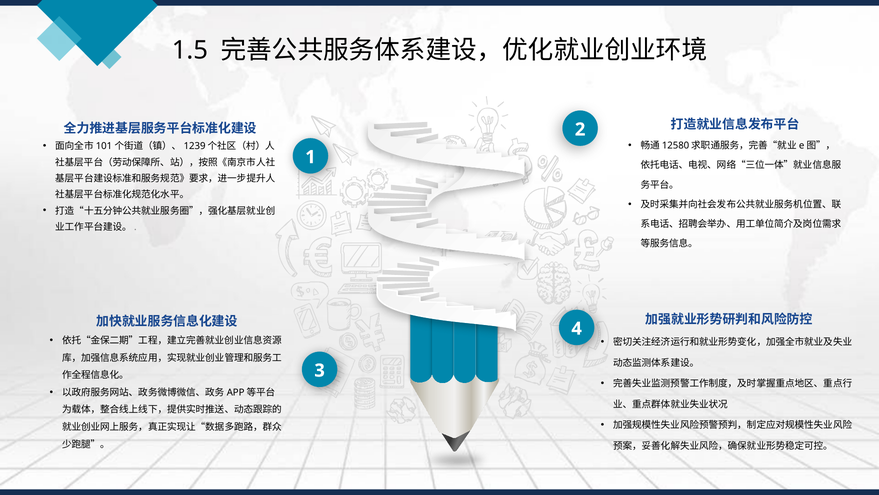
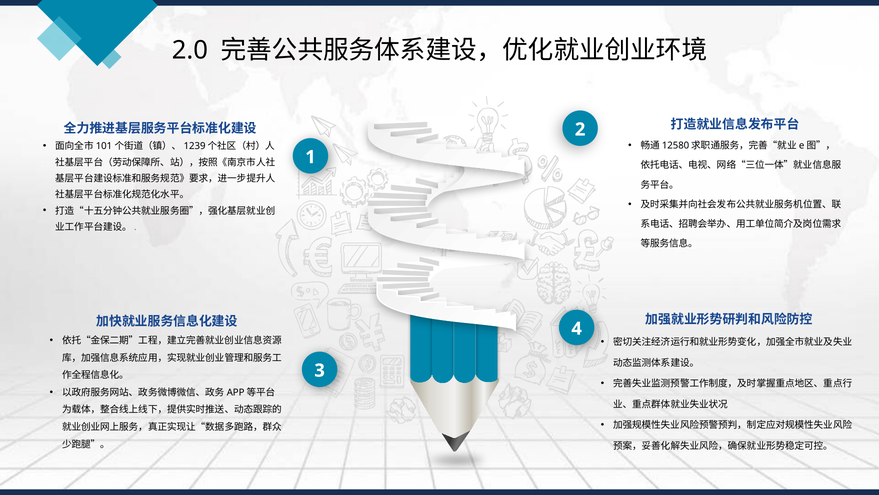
1.5: 1.5 -> 2.0
